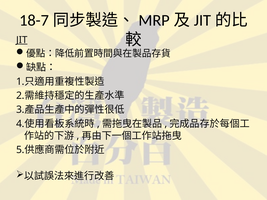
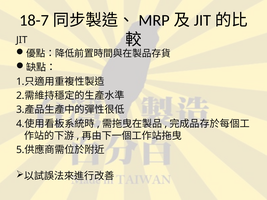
JIT underline: present -> none
